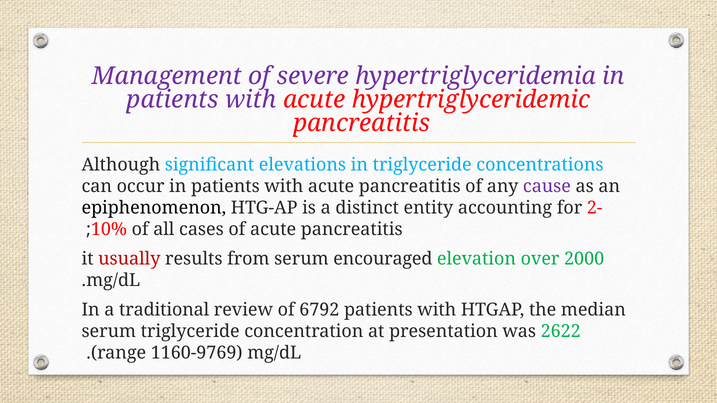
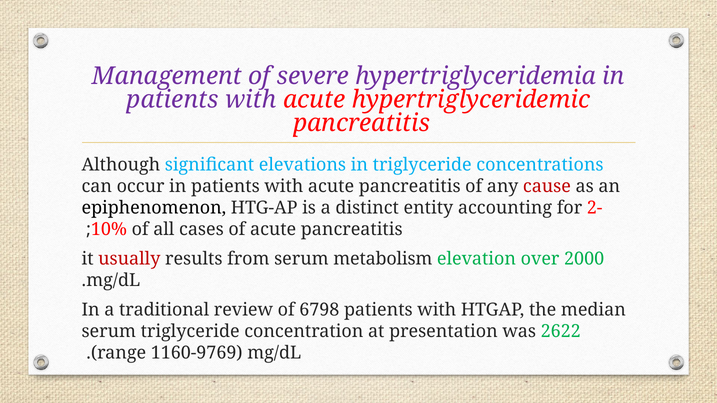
cause colour: purple -> red
encouraged: encouraged -> metabolism
6792: 6792 -> 6798
